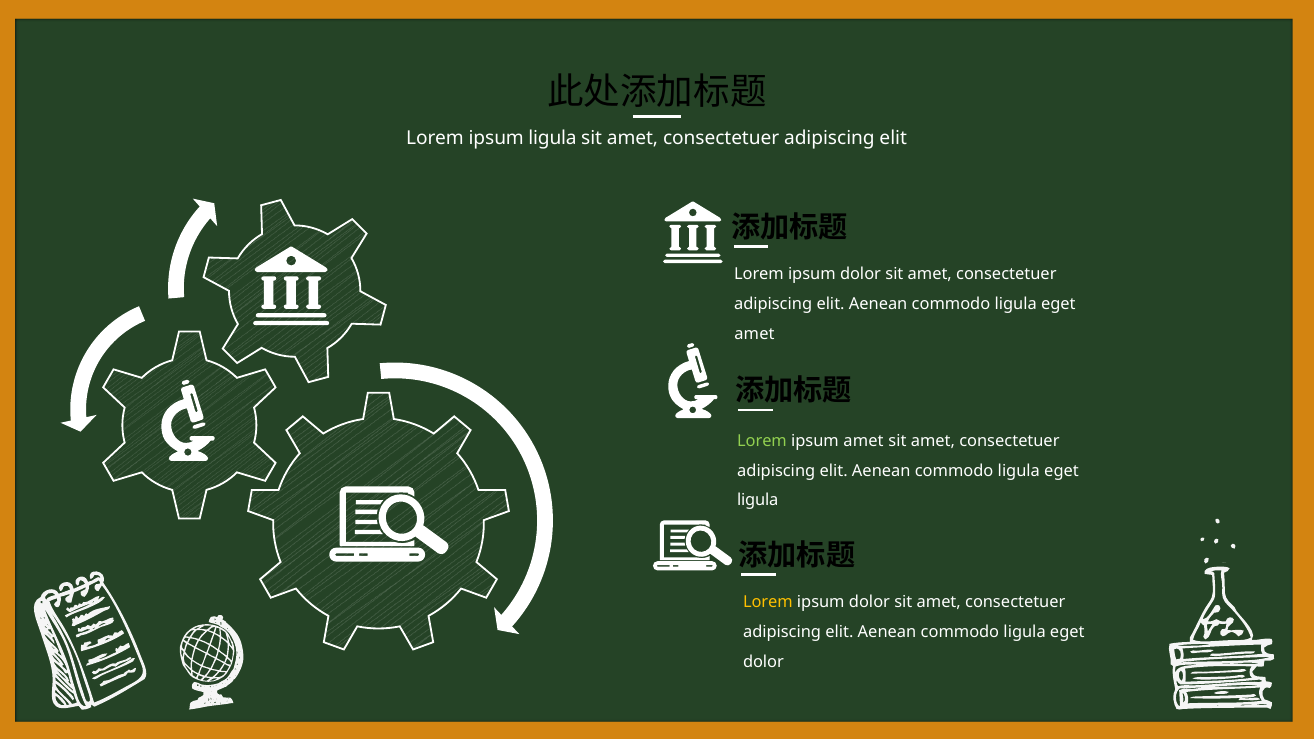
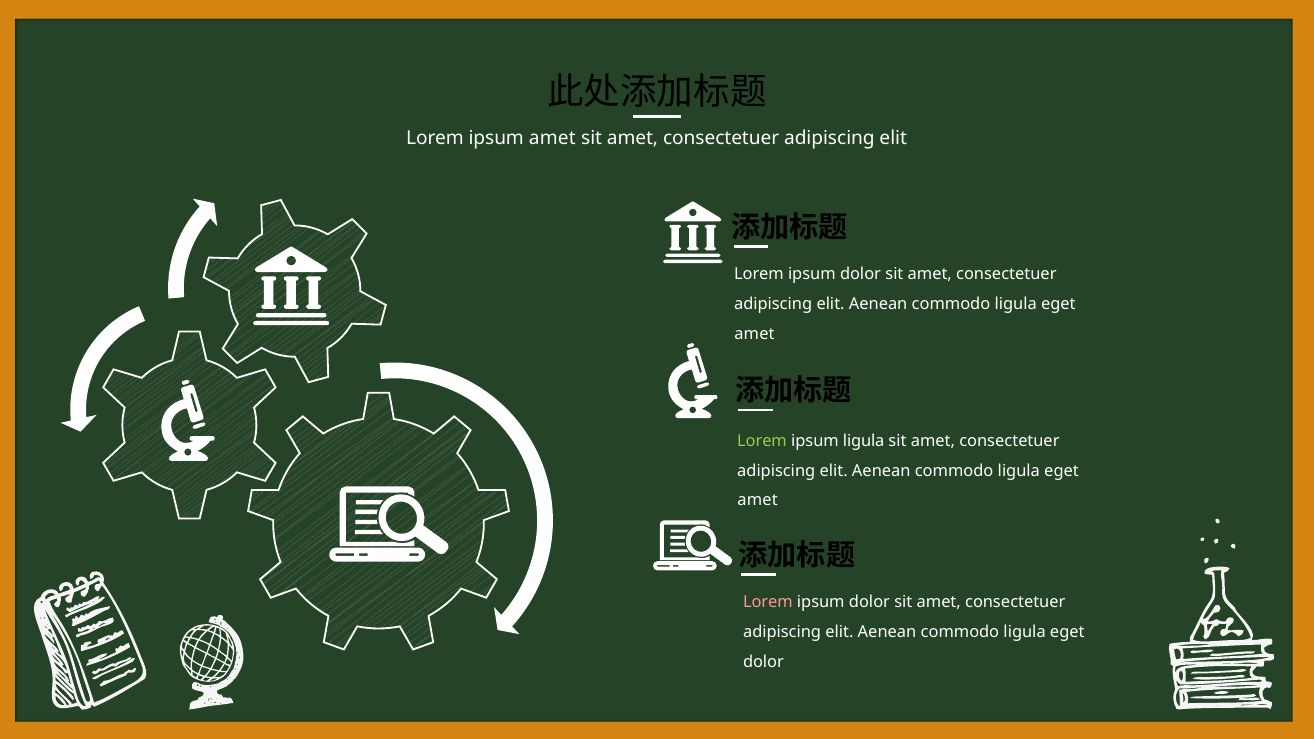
ipsum ligula: ligula -> amet
ipsum amet: amet -> ligula
ligula at (758, 501): ligula -> amet
Lorem at (768, 603) colour: yellow -> pink
